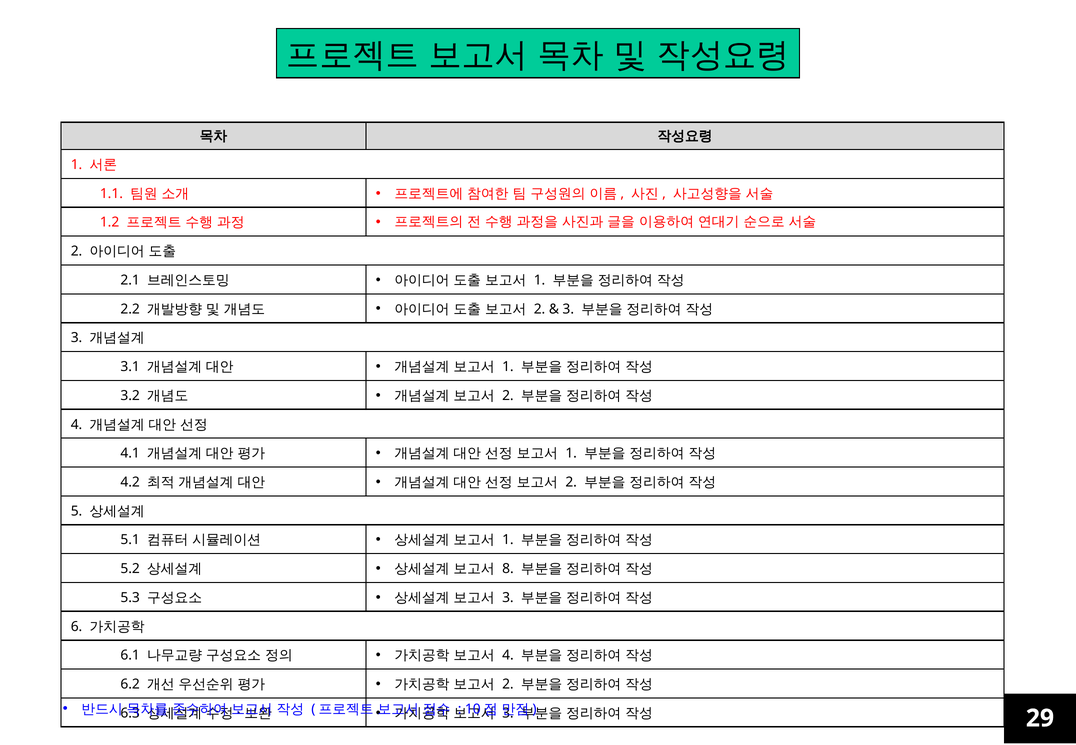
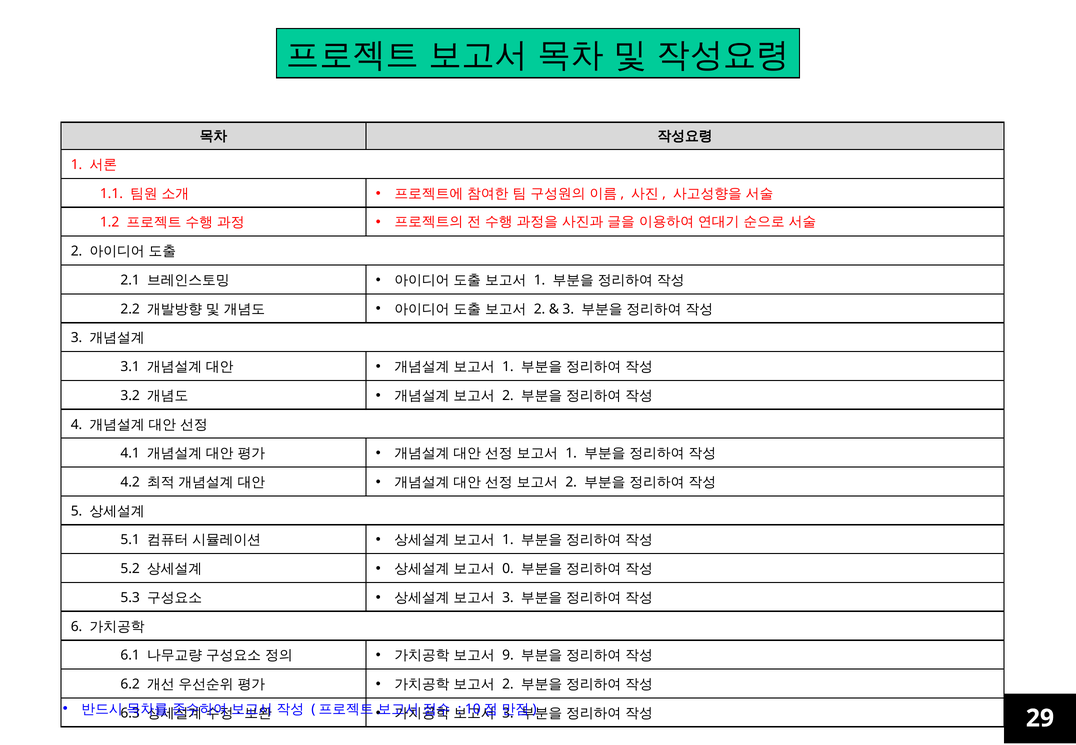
8: 8 -> 0
4 at (508, 655): 4 -> 9
